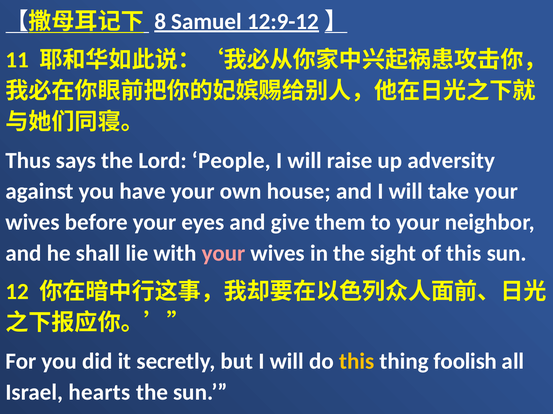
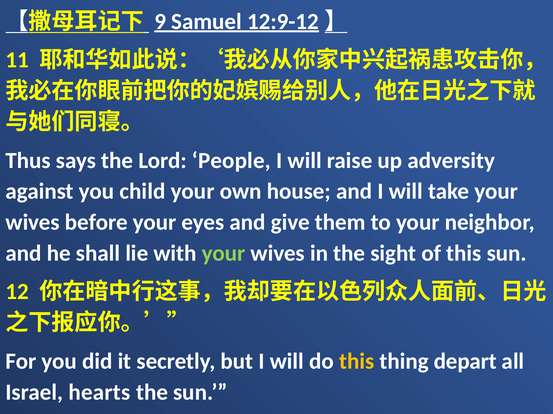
8: 8 -> 9
have: have -> child
your at (224, 254) colour: pink -> light green
foolish: foolish -> depart
